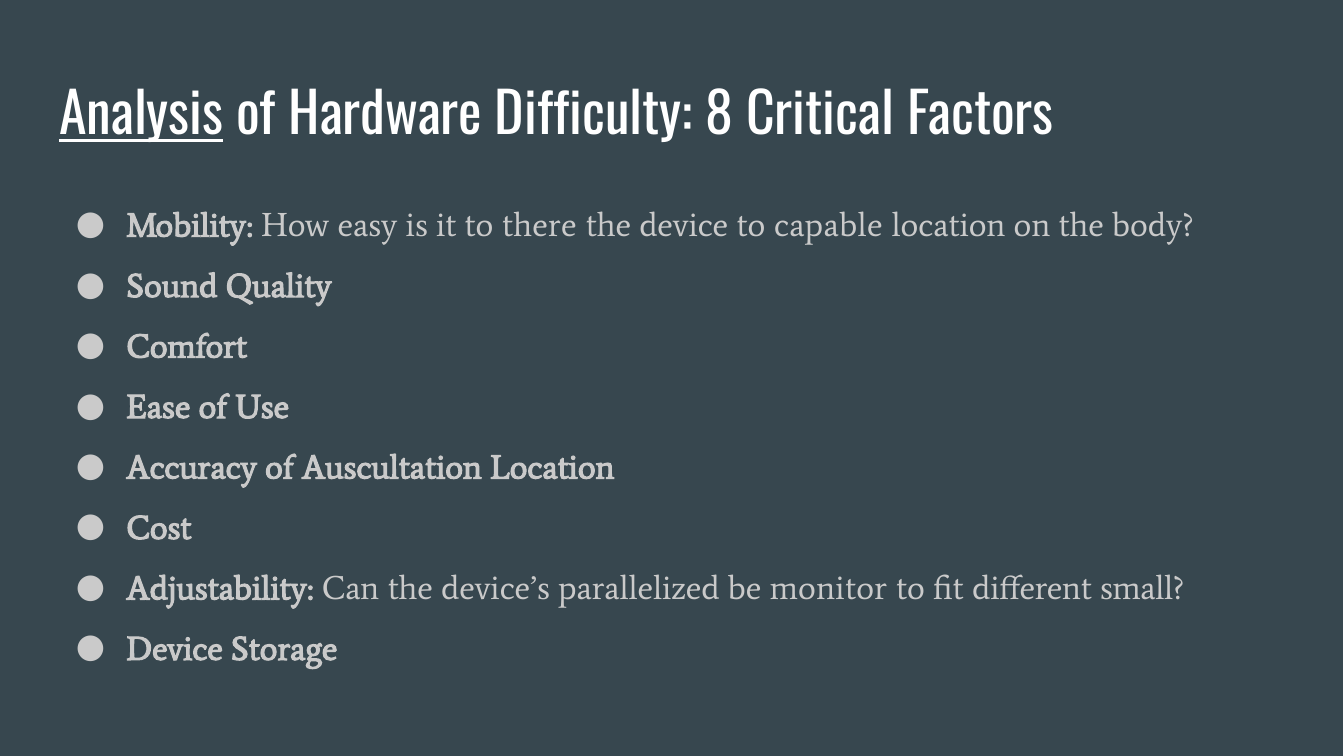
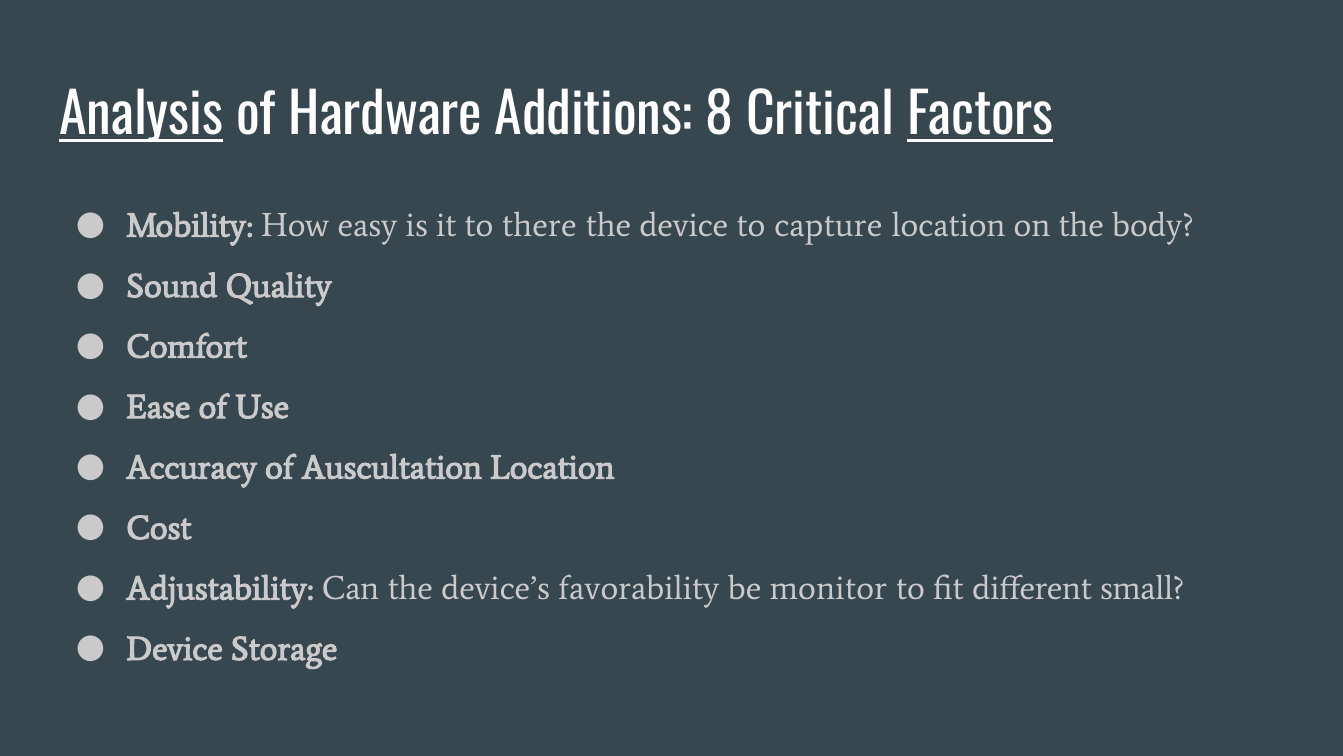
Difficulty: Difficulty -> Additions
Factors underline: none -> present
capable: capable -> capture
parallelized: parallelized -> favorability
